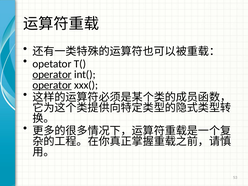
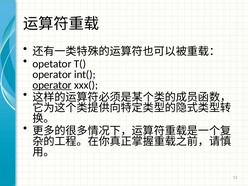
operator at (52, 74) underline: present -> none
